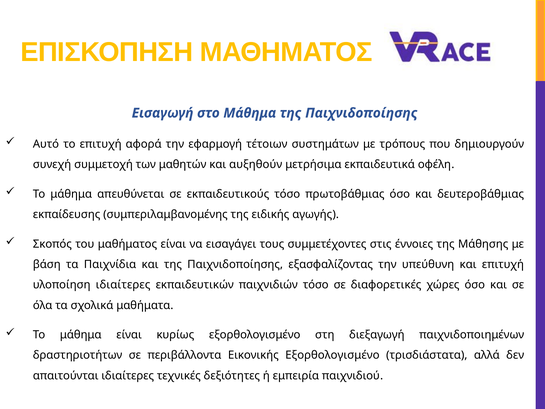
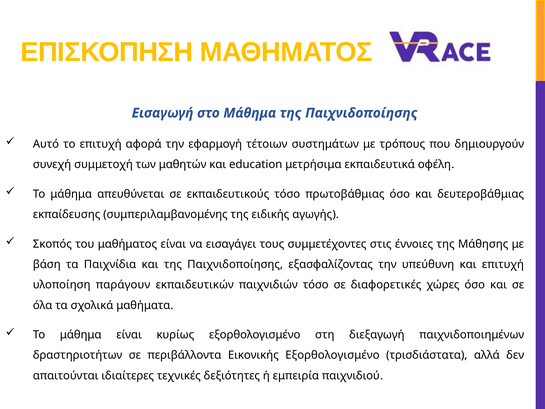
αυξηθούν: αυξηθούν -> education
υλοποίηση ιδιαίτερες: ιδιαίτερες -> παράγουν
